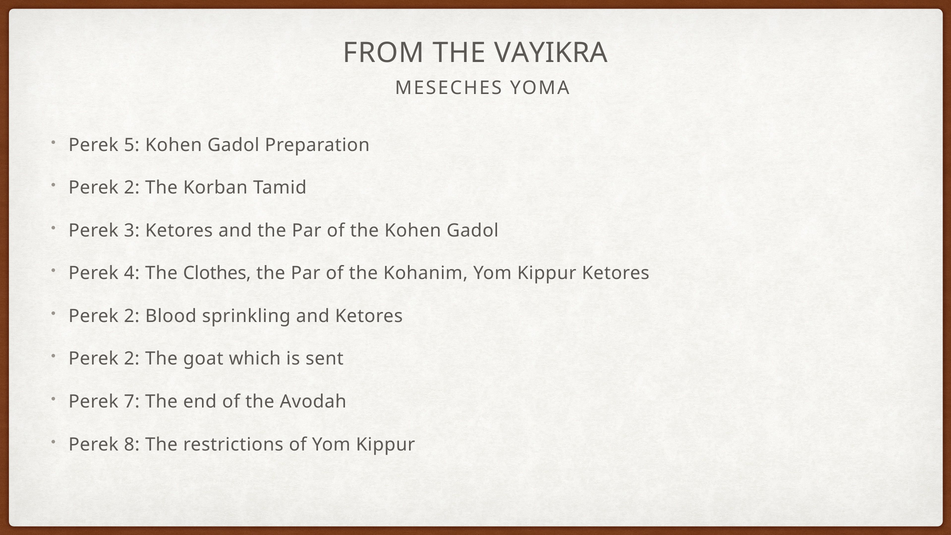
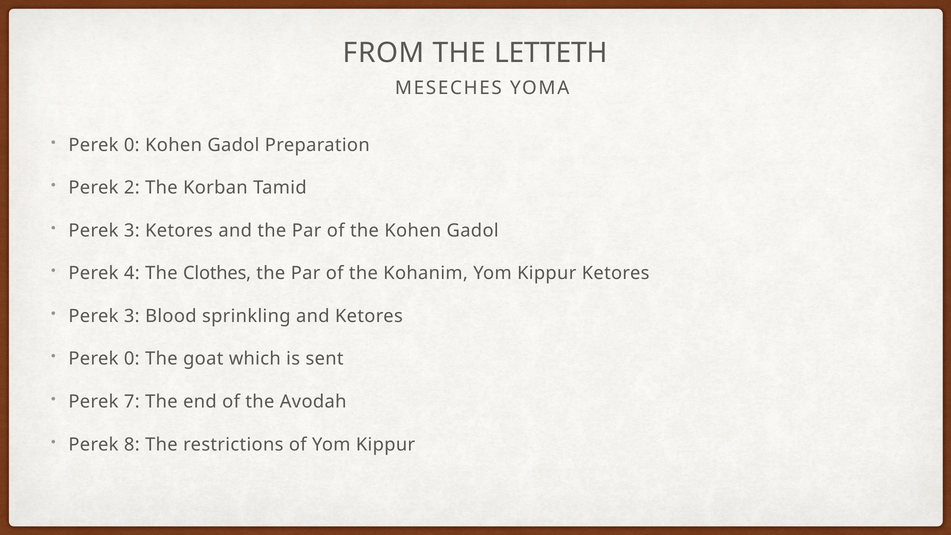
VAYIKRA: VAYIKRA -> LETTETH
5 at (132, 145): 5 -> 0
2 at (132, 316): 2 -> 3
2 at (132, 359): 2 -> 0
